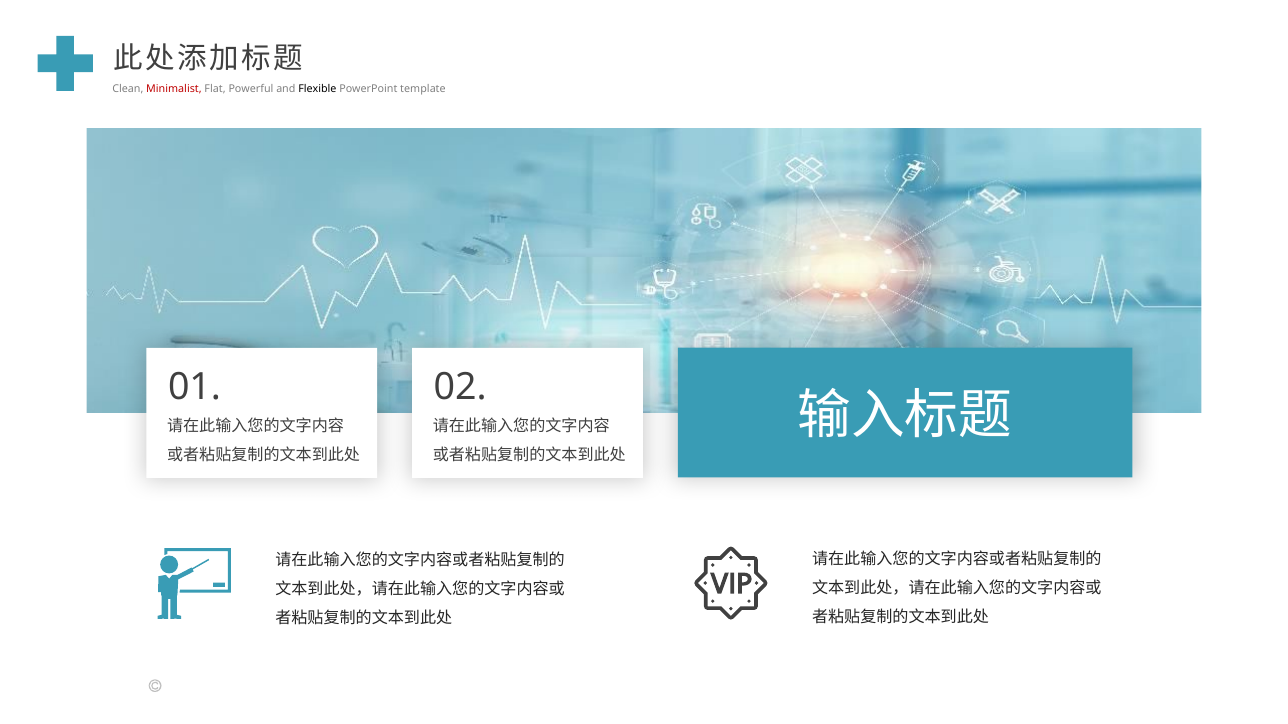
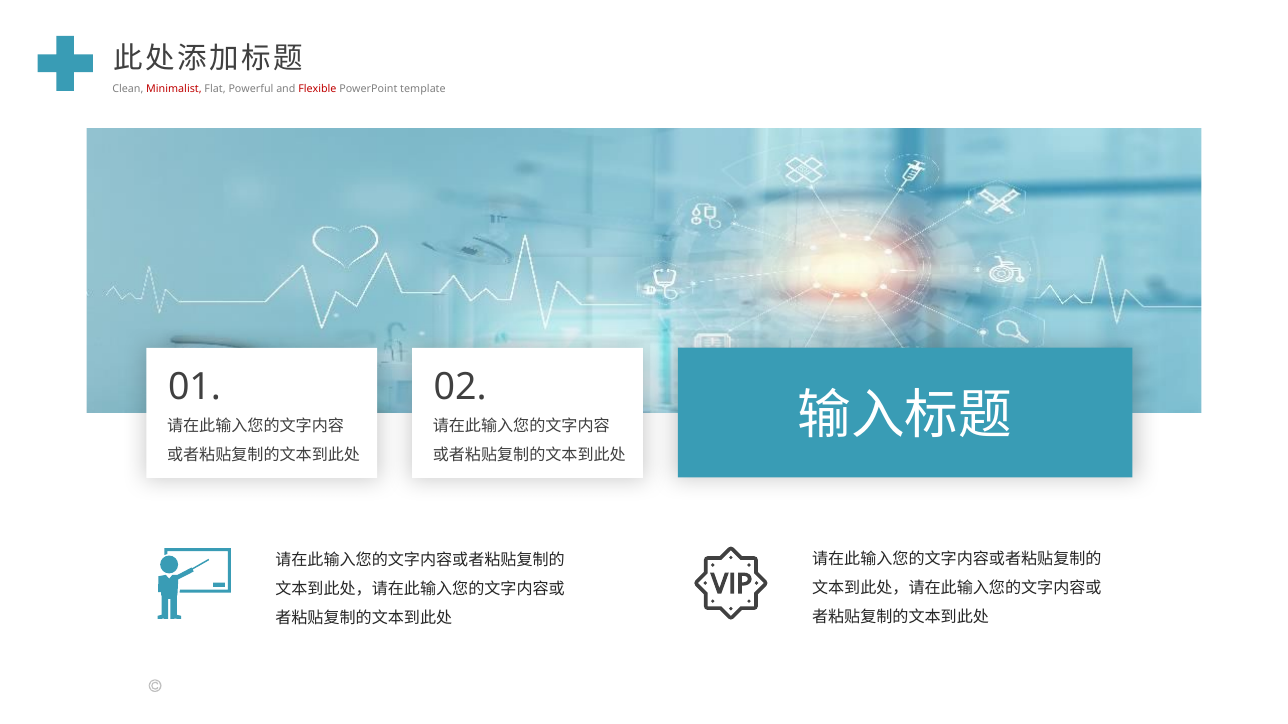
Flexible colour: black -> red
